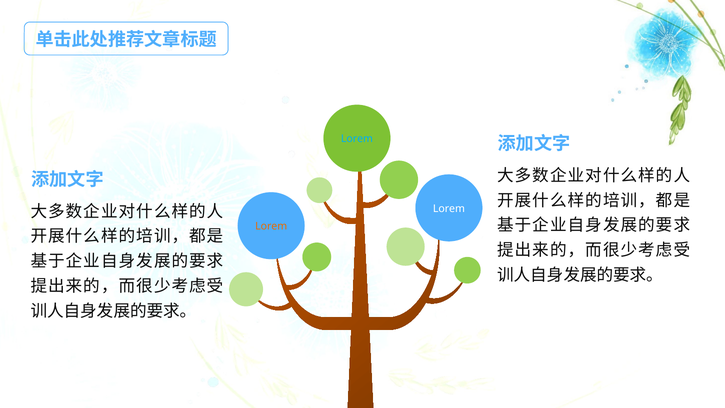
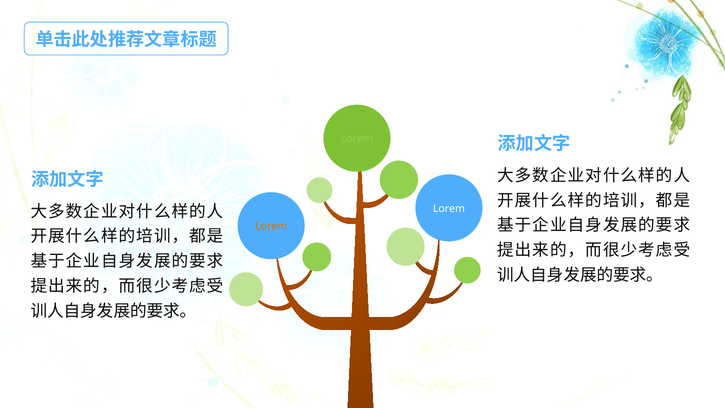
Lorem at (357, 139) colour: light blue -> light green
